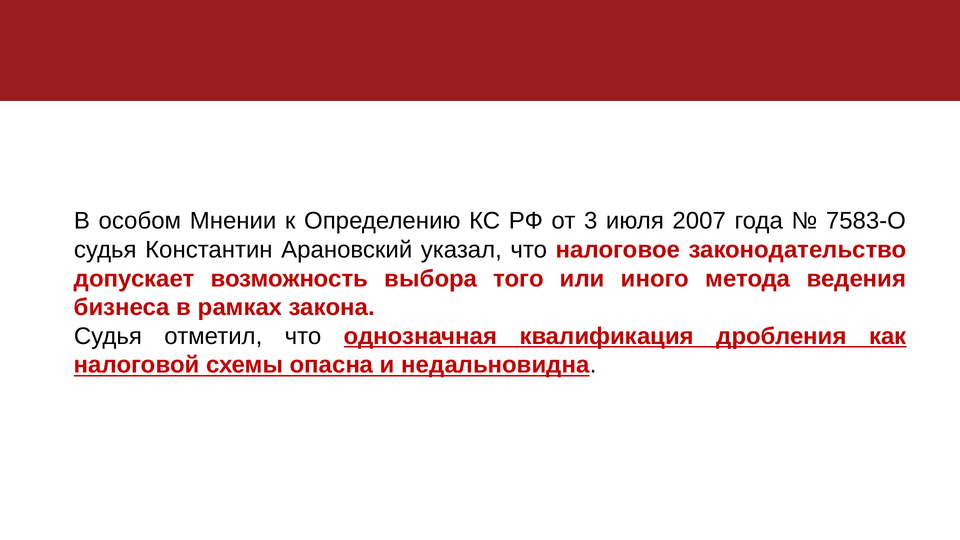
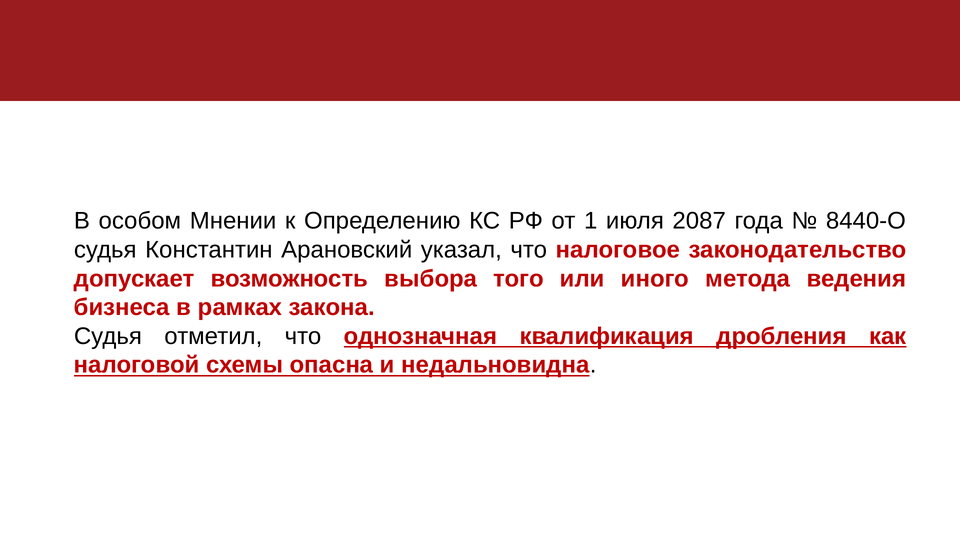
3: 3 -> 1
2007: 2007 -> 2087
7583-О: 7583-О -> 8440-О
